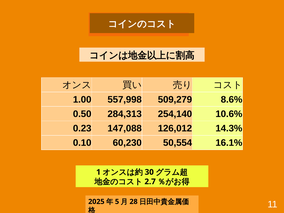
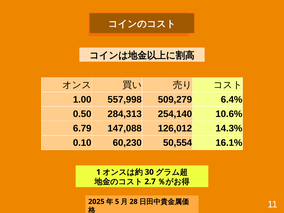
8.6%: 8.6% -> 6.4%
0.23: 0.23 -> 6.79
